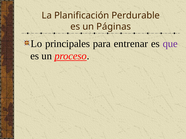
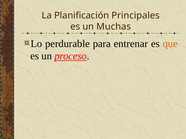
Perdurable: Perdurable -> Principales
Páginas: Páginas -> Muchas
principales: principales -> perdurable
que colour: purple -> orange
